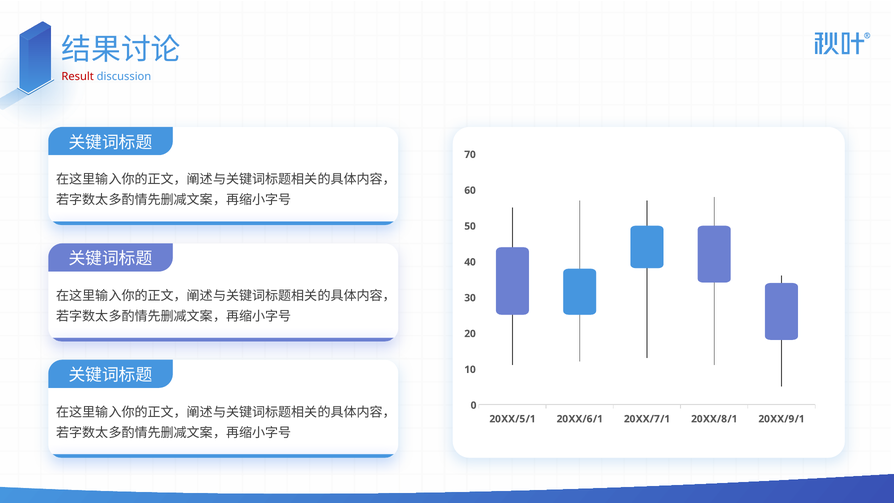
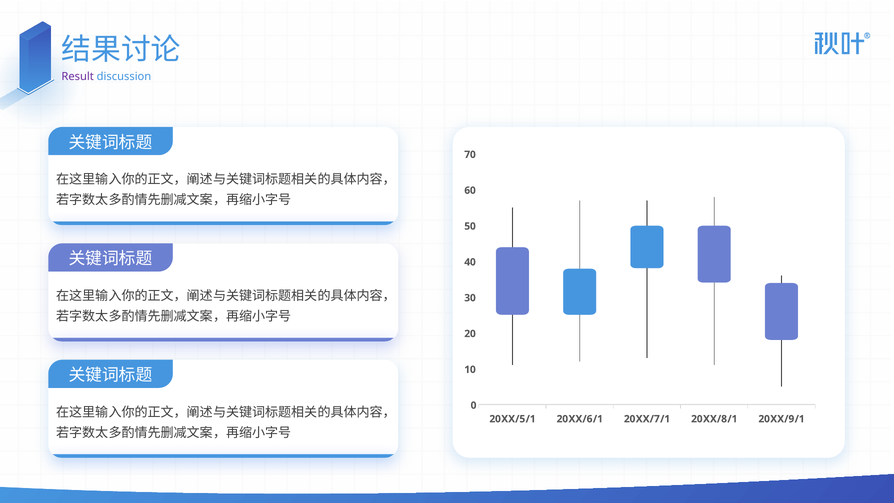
Result colour: red -> purple
